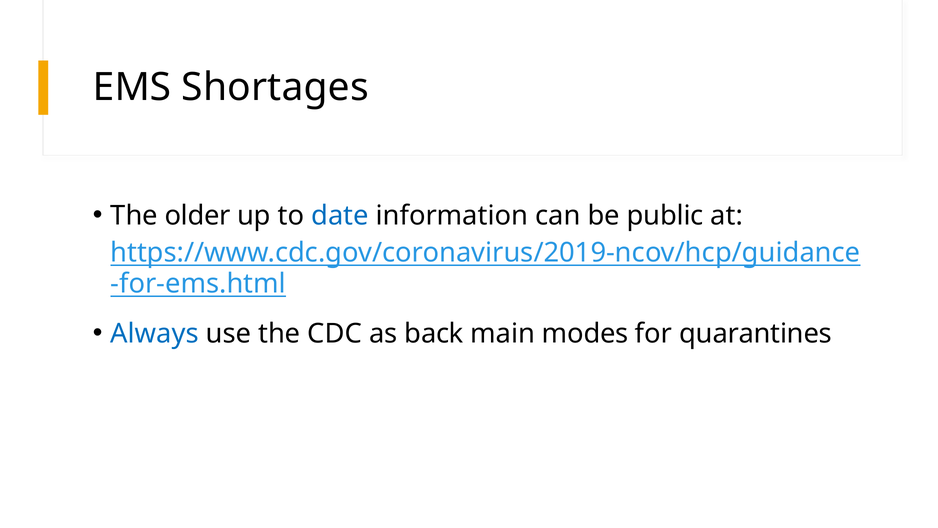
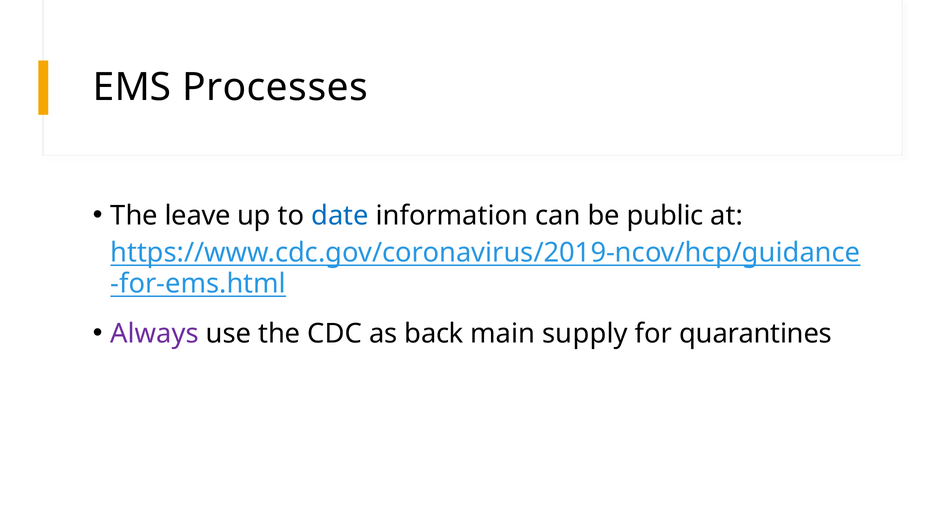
Shortages: Shortages -> Processes
older: older -> leave
Always colour: blue -> purple
modes: modes -> supply
